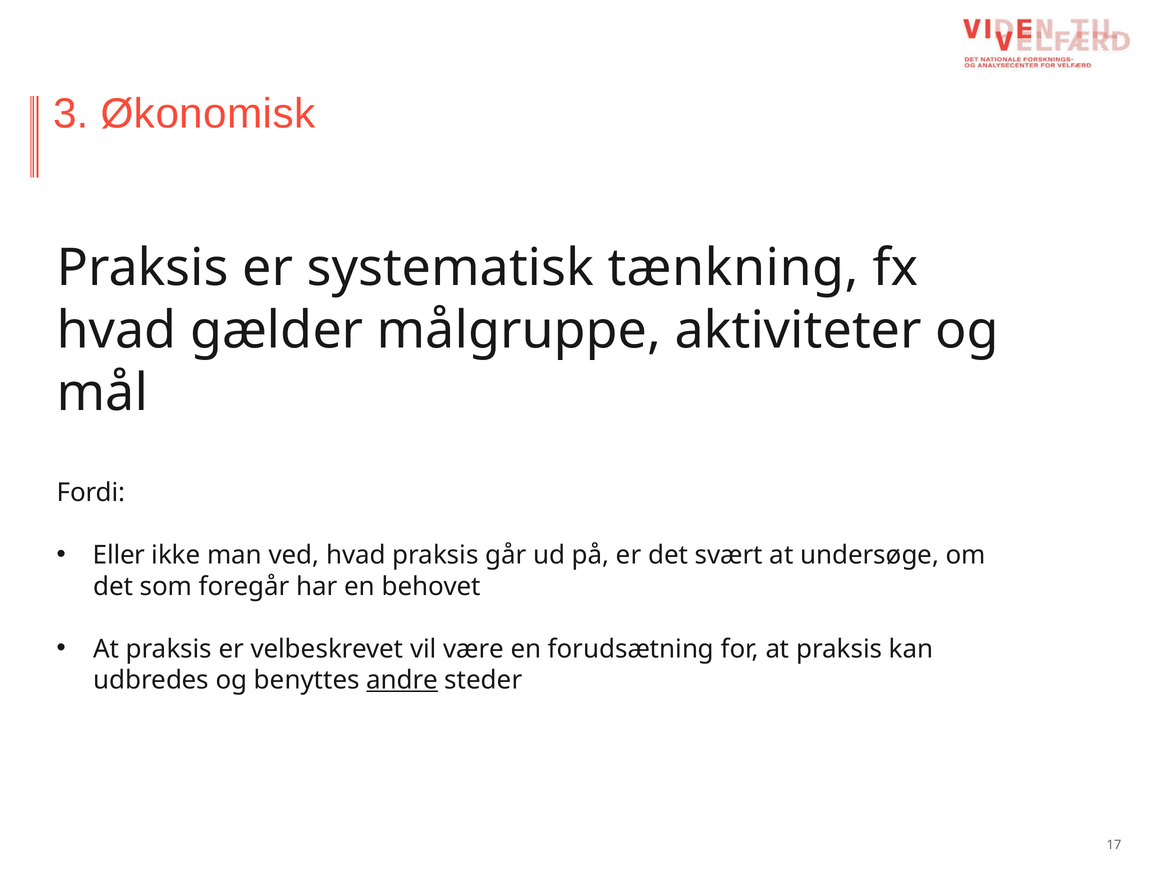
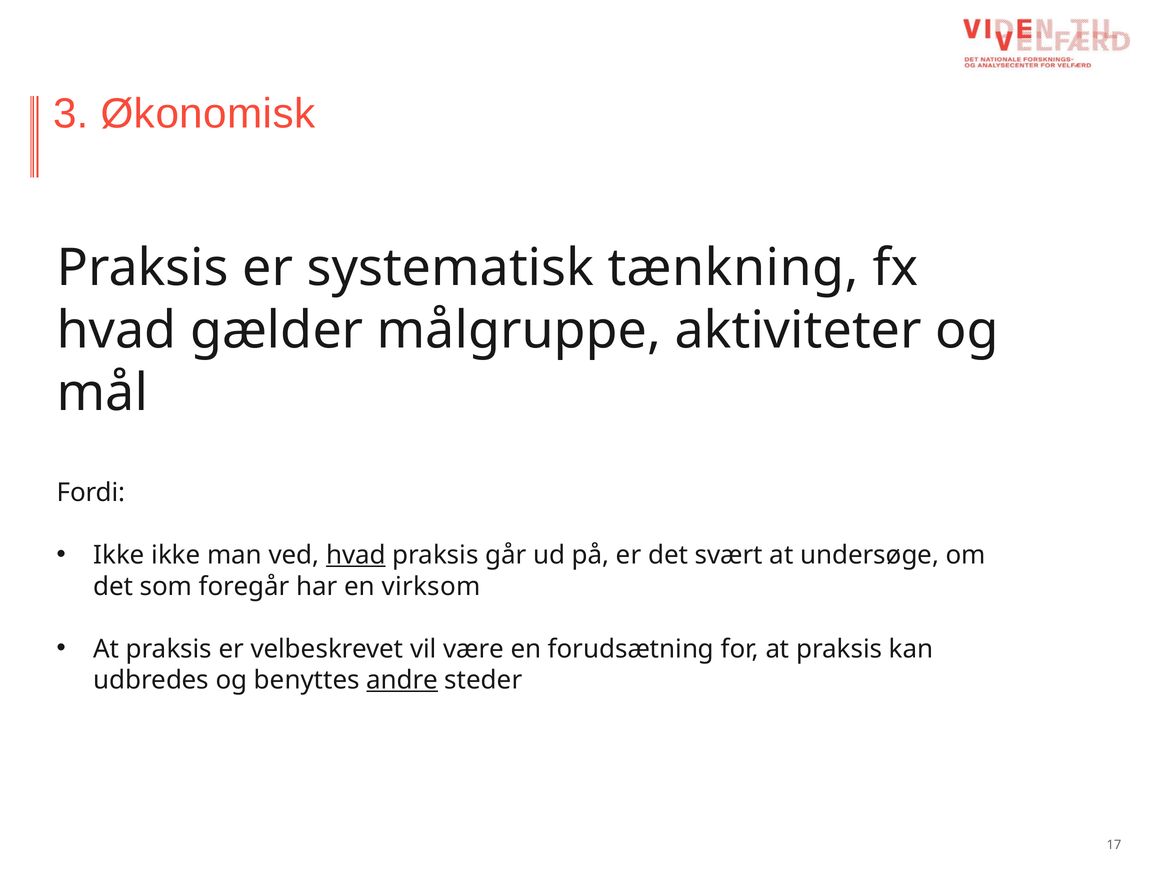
Eller at (119, 555): Eller -> Ikke
hvad at (356, 555) underline: none -> present
behovet: behovet -> virksom
